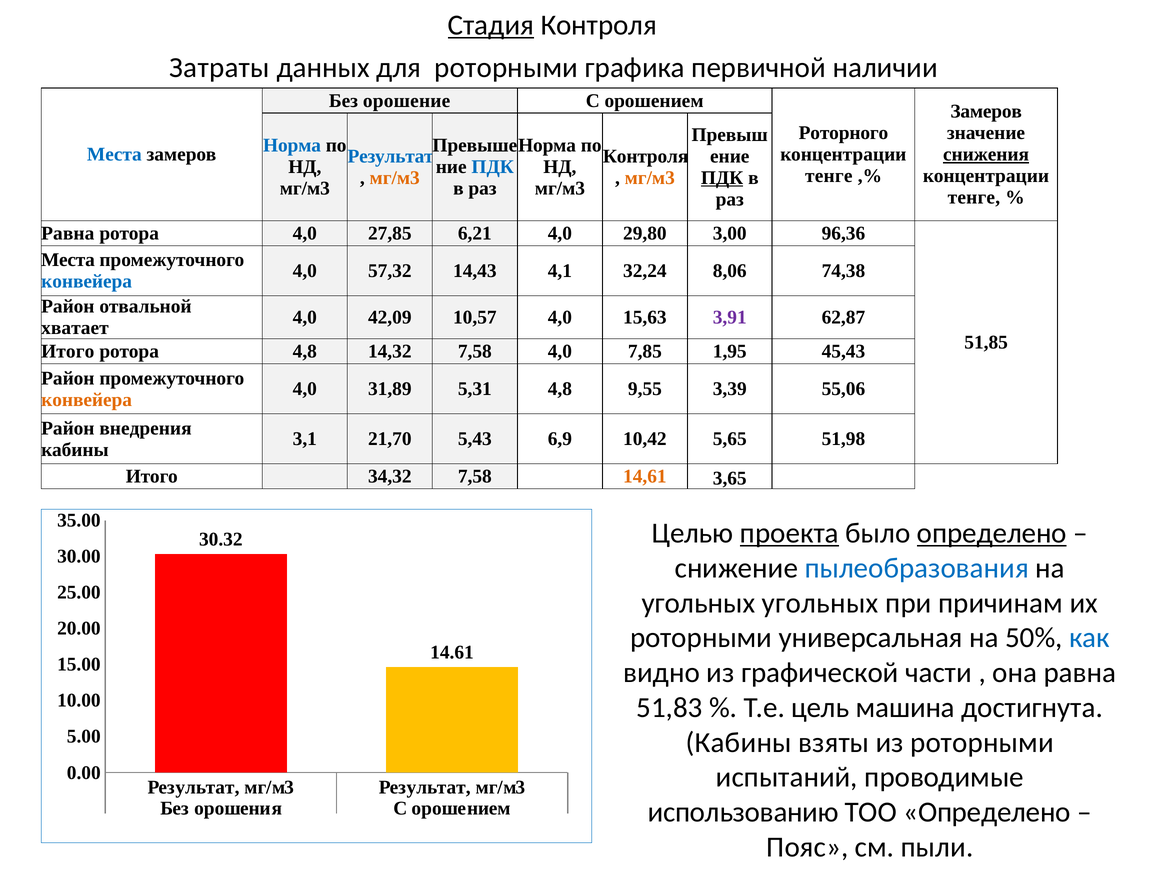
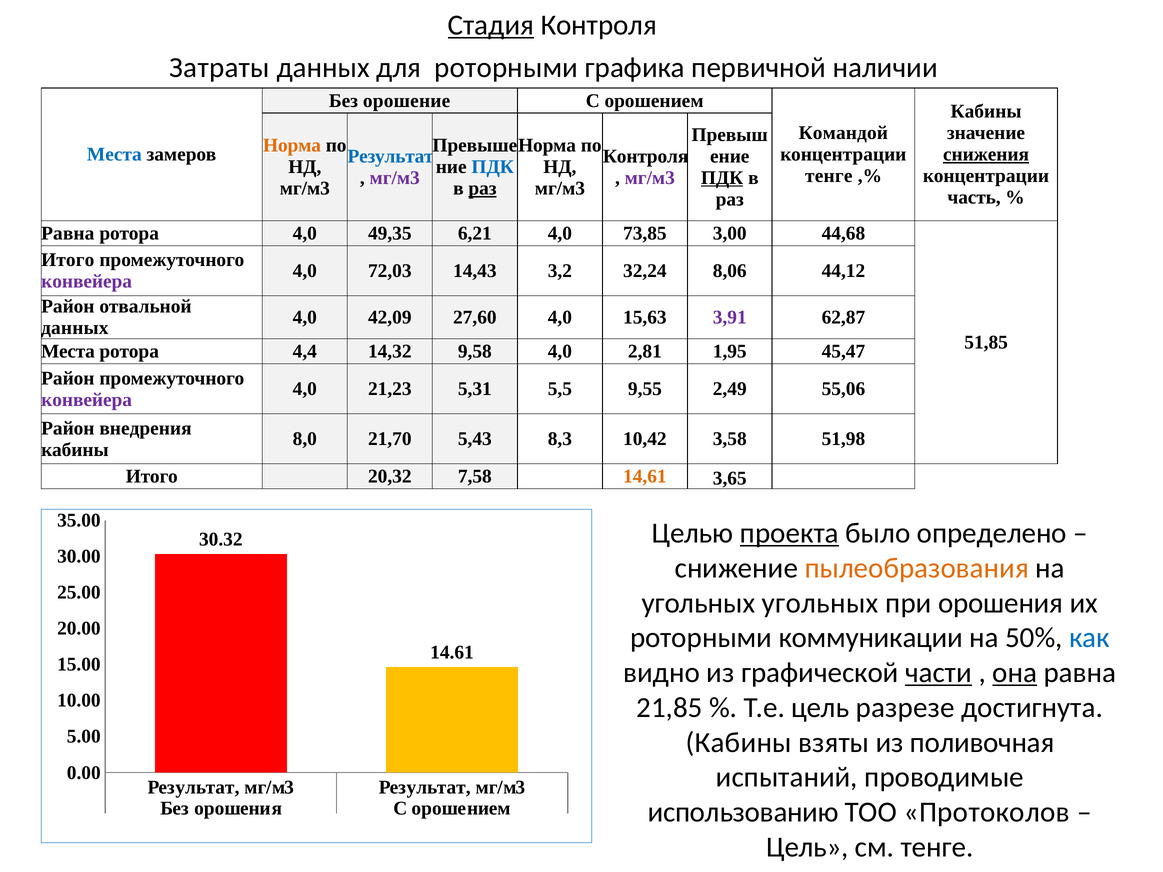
Замеров at (986, 111): Замеров -> Кабины
Роторного: Роторного -> Командой
Норма at (292, 145) colour: blue -> orange
мг/м3 at (395, 178) colour: orange -> purple
мг/м3 at (650, 178) colour: orange -> purple
раз at (483, 189) underline: none -> present
тенге at (974, 198): тенге -> часть
27,85: 27,85 -> 49,35
29,80: 29,80 -> 73,85
96,36: 96,36 -> 44,68
Места at (68, 260): Места -> Итого
57,32: 57,32 -> 72,03
4,1: 4,1 -> 3,2
74,38: 74,38 -> 44,12
конвейера at (87, 282) colour: blue -> purple
10,57: 10,57 -> 27,60
хватает at (75, 328): хватает -> данных
Итого at (68, 351): Итого -> Места
ротора 4,8: 4,8 -> 4,4
14,32 7,58: 7,58 -> 9,58
7,85: 7,85 -> 2,81
45,43: 45,43 -> 45,47
31,89: 31,89 -> 21,23
5,31 4,8: 4,8 -> 5,5
3,39: 3,39 -> 2,49
конвейера at (87, 400) colour: orange -> purple
3,1: 3,1 -> 8,0
6,9: 6,9 -> 8,3
5,65: 5,65 -> 3,58
34,32: 34,32 -> 20,32
определено at (992, 533) underline: present -> none
пылеобразования colour: blue -> orange
при причинам: причинам -> орошения
универсальная: универсальная -> коммуникации
части underline: none -> present
она underline: none -> present
51,83: 51,83 -> 21,85
машина: машина -> разрезе
из роторными: роторными -> поливочная
ТОО Определено: Определено -> Протоколов
Пояс at (807, 847): Пояс -> Цель
см пыли: пыли -> тенге
